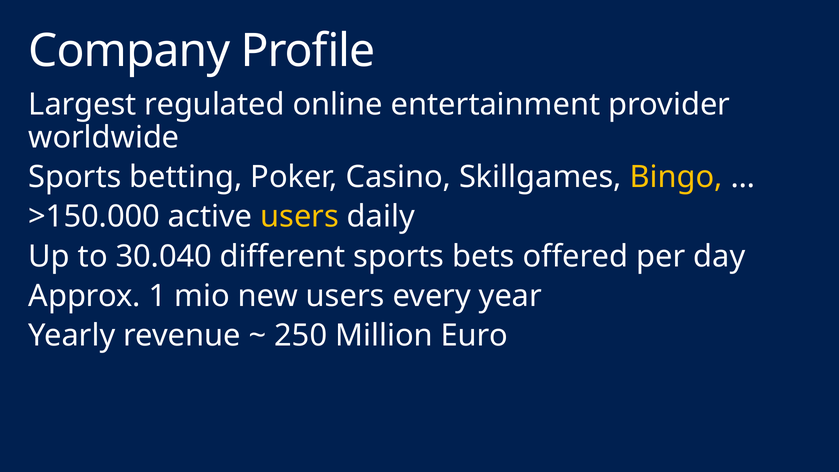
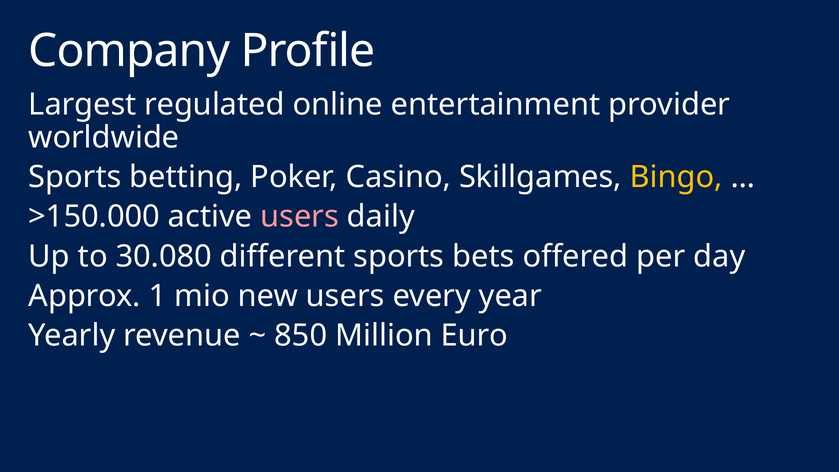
users at (300, 217) colour: yellow -> pink
30.040: 30.040 -> 30.080
250: 250 -> 850
